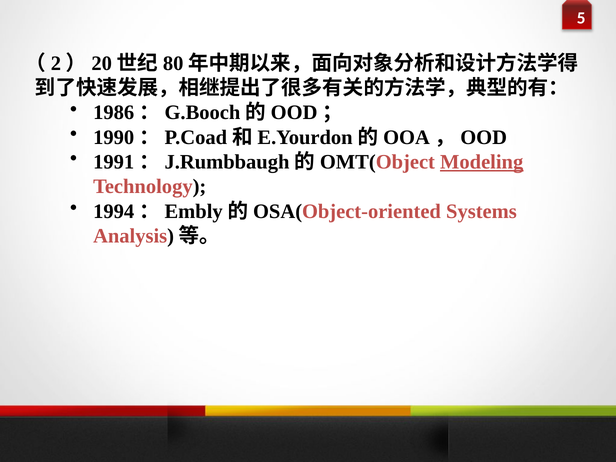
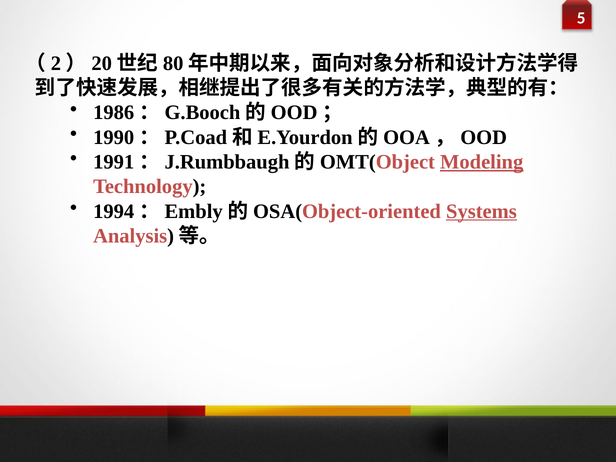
Systems underline: none -> present
